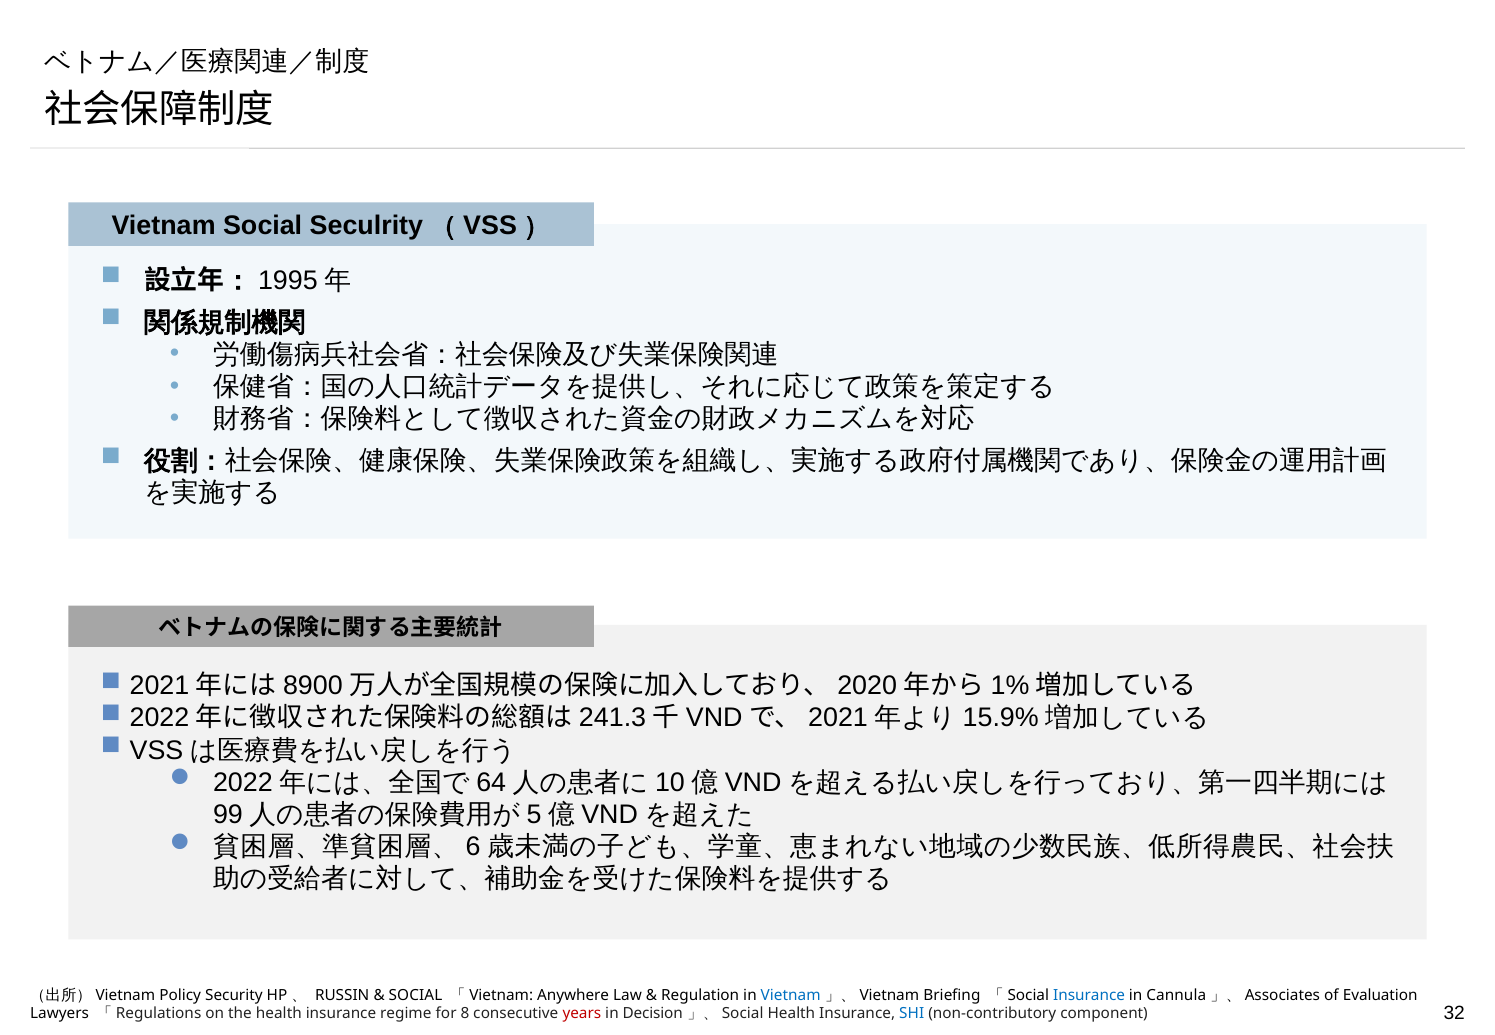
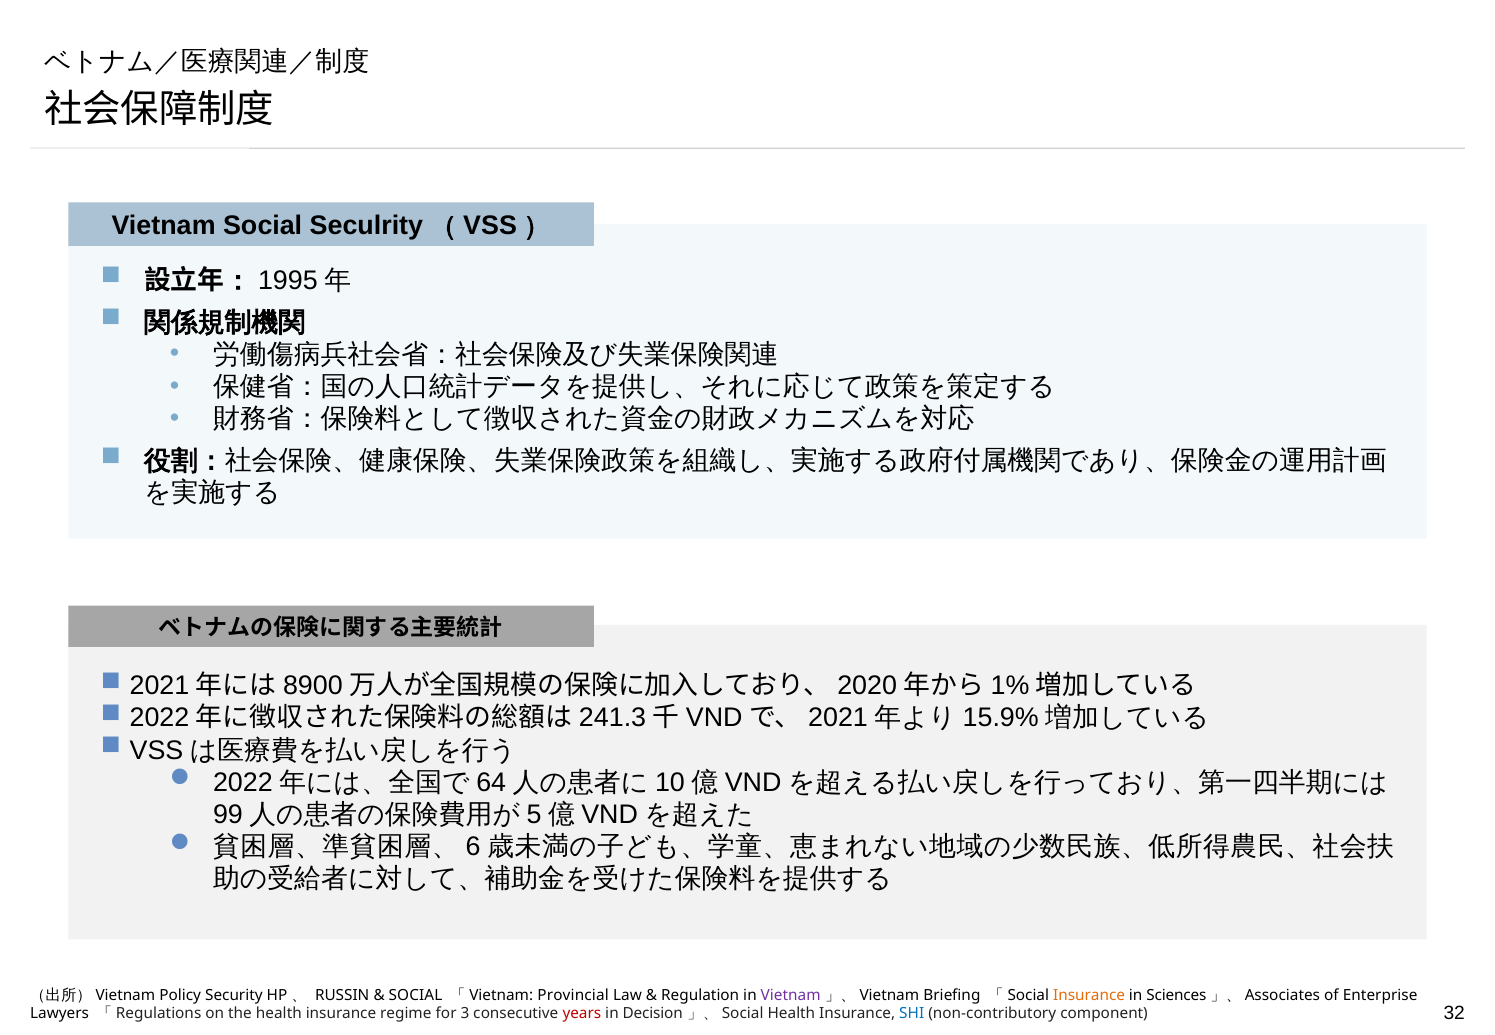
Anywhere: Anywhere -> Provincial
Vietnam at (791, 995) colour: blue -> purple
Insurance at (1089, 995) colour: blue -> orange
Cannula: Cannula -> Sciences
Evaluation: Evaluation -> Enterprise
8: 8 -> 3
